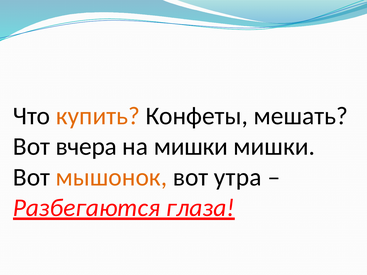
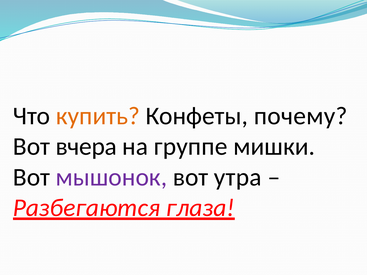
мешать: мешать -> почему
на мишки: мишки -> группе
мышонок colour: orange -> purple
